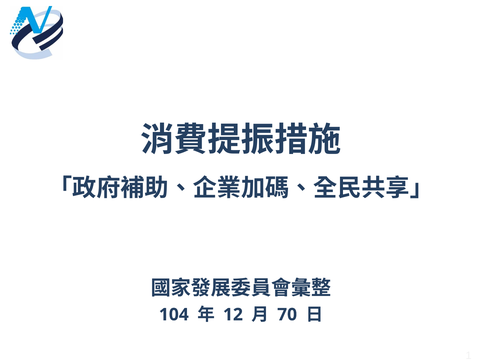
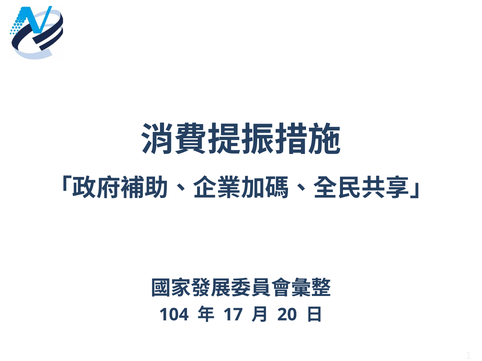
12: 12 -> 17
70: 70 -> 20
